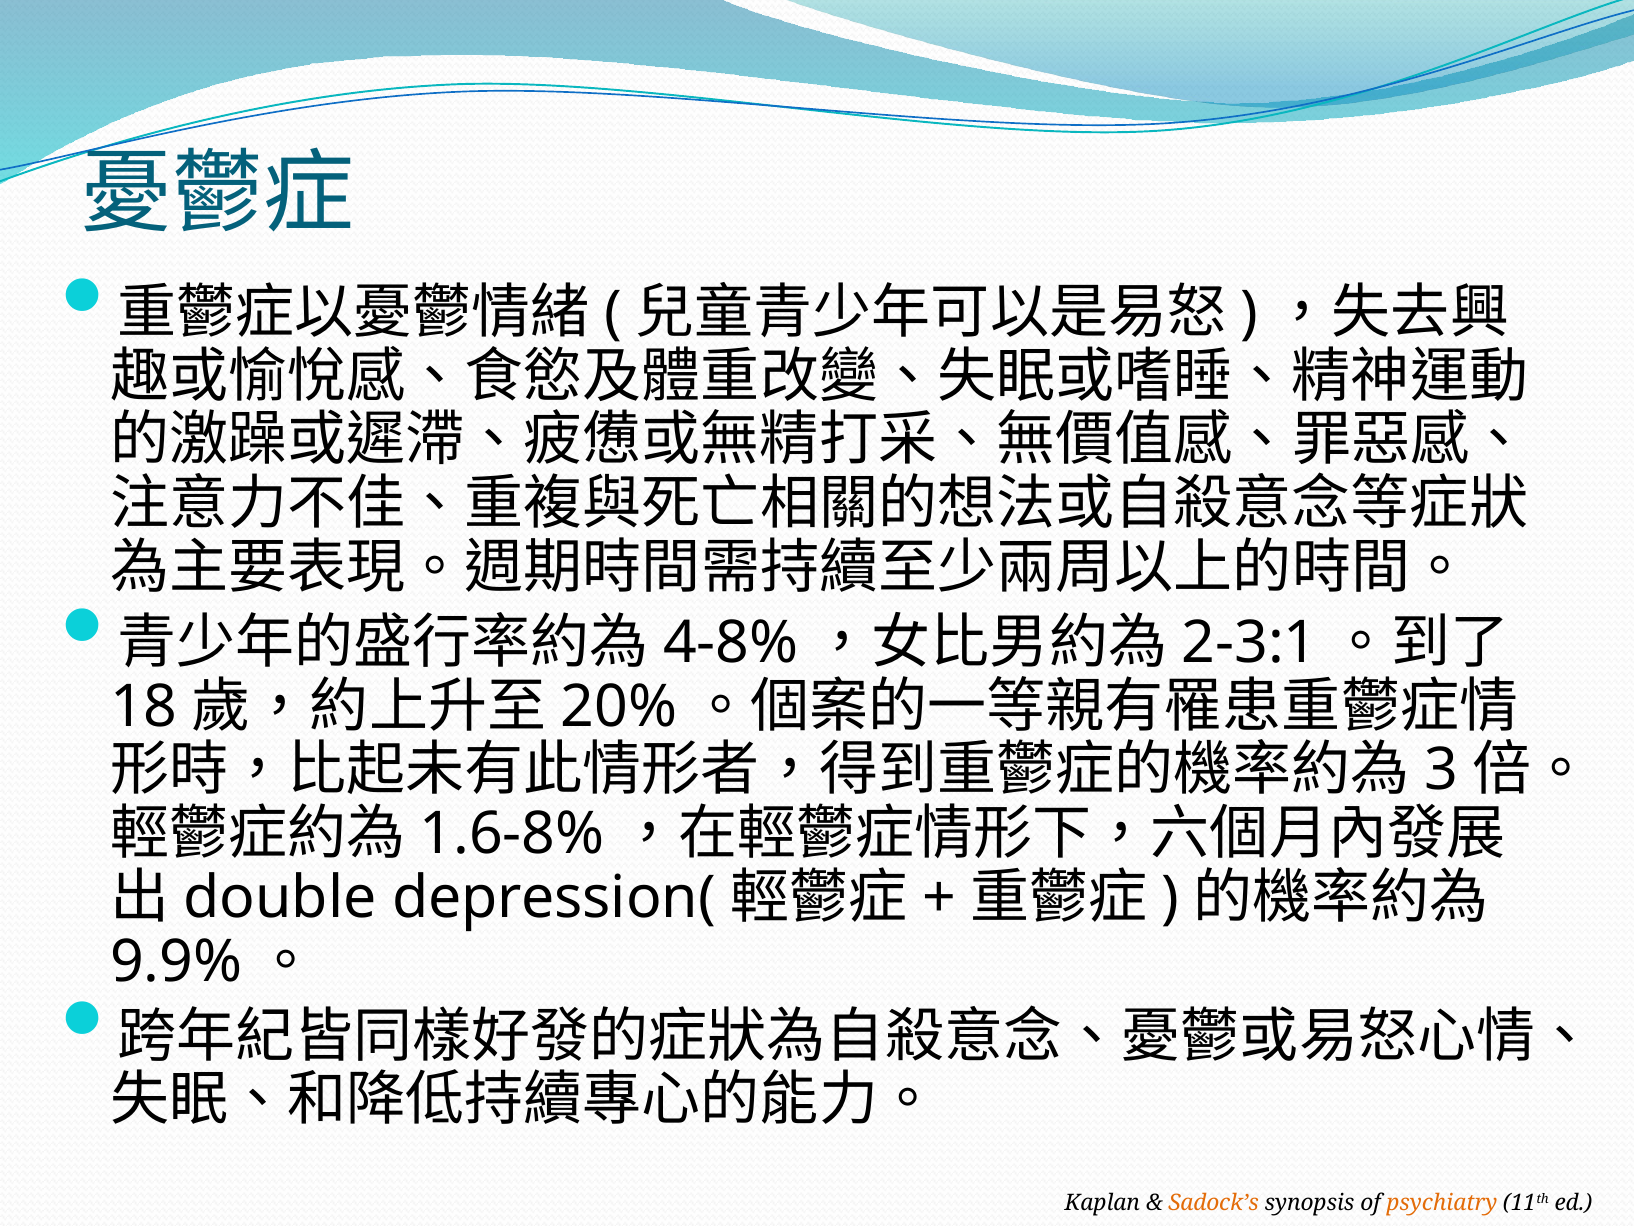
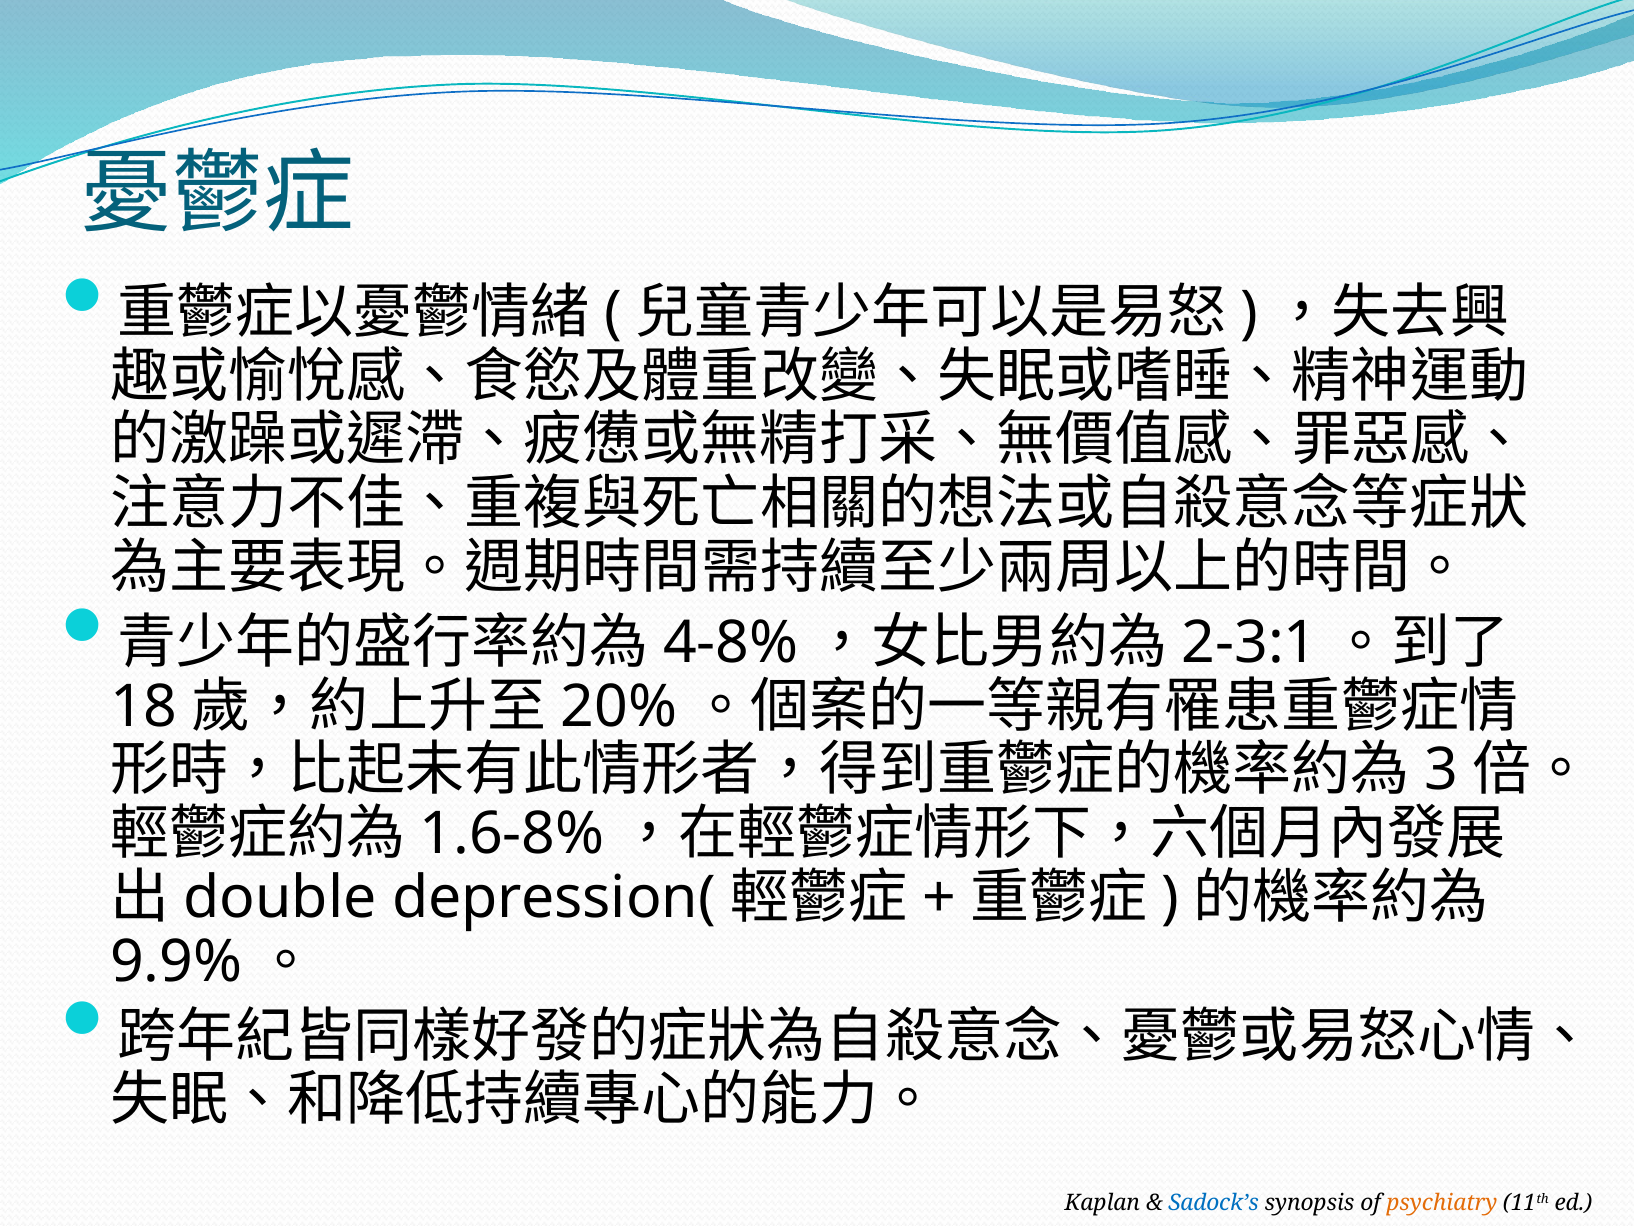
Sadock’s colour: orange -> blue
